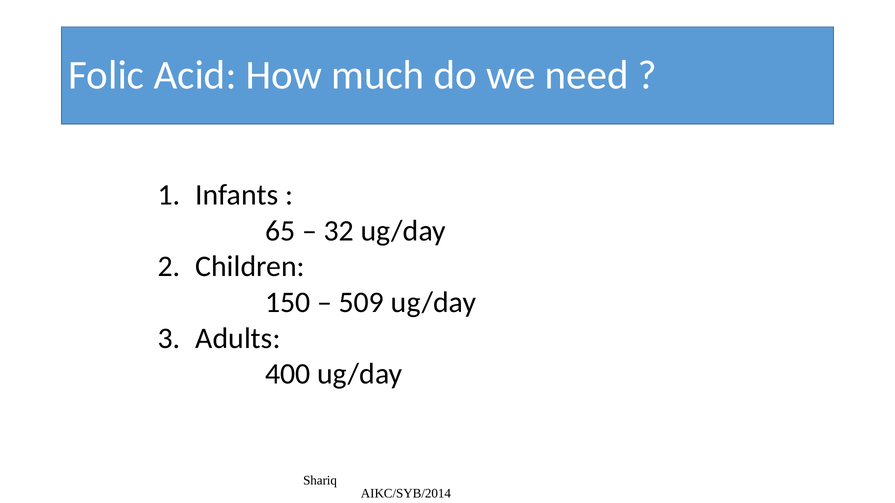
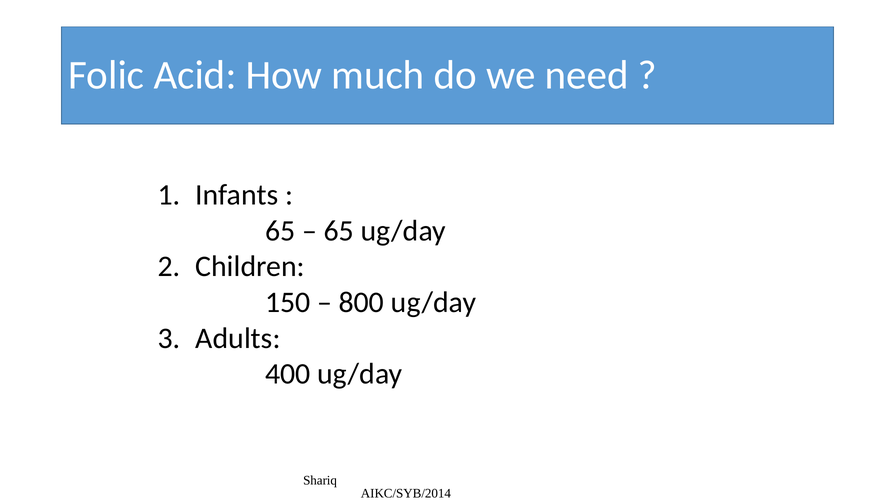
32 at (339, 231): 32 -> 65
509: 509 -> 800
